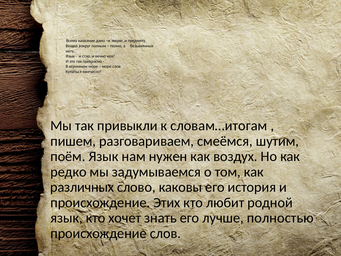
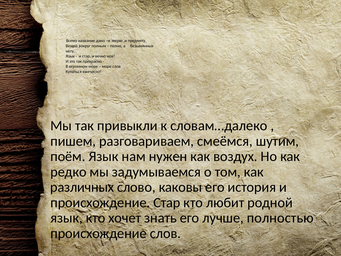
словам…итогам: словам…итогам -> словам…далеко
происхождение Этих: Этих -> Стар
